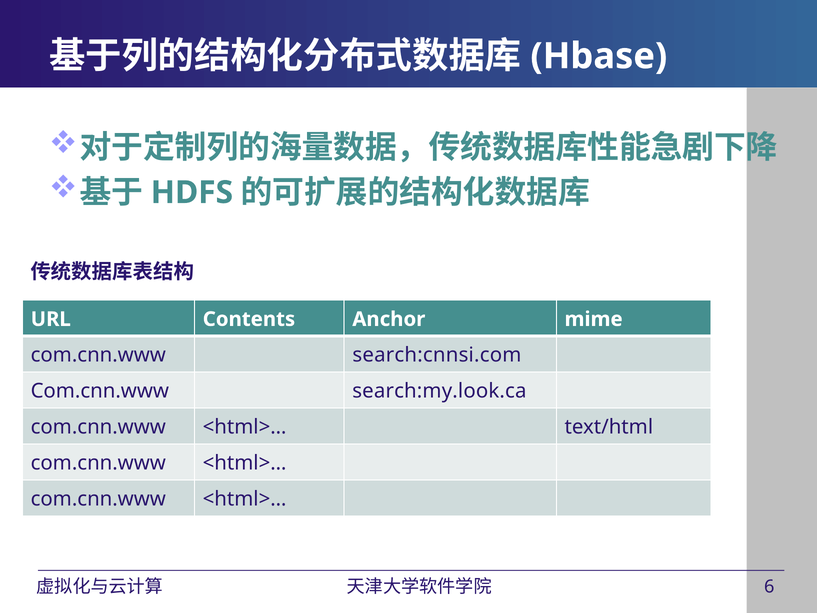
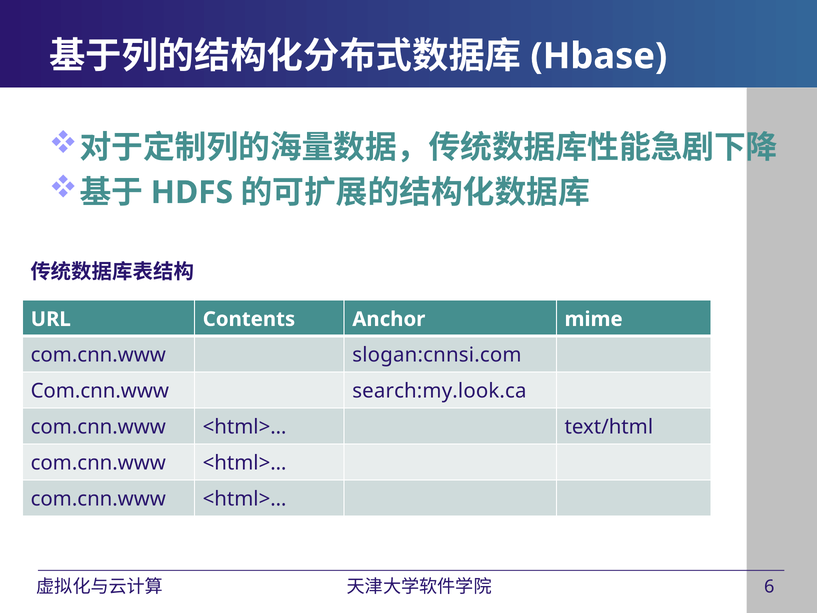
search:cnnsi.com: search:cnnsi.com -> slogan:cnnsi.com
